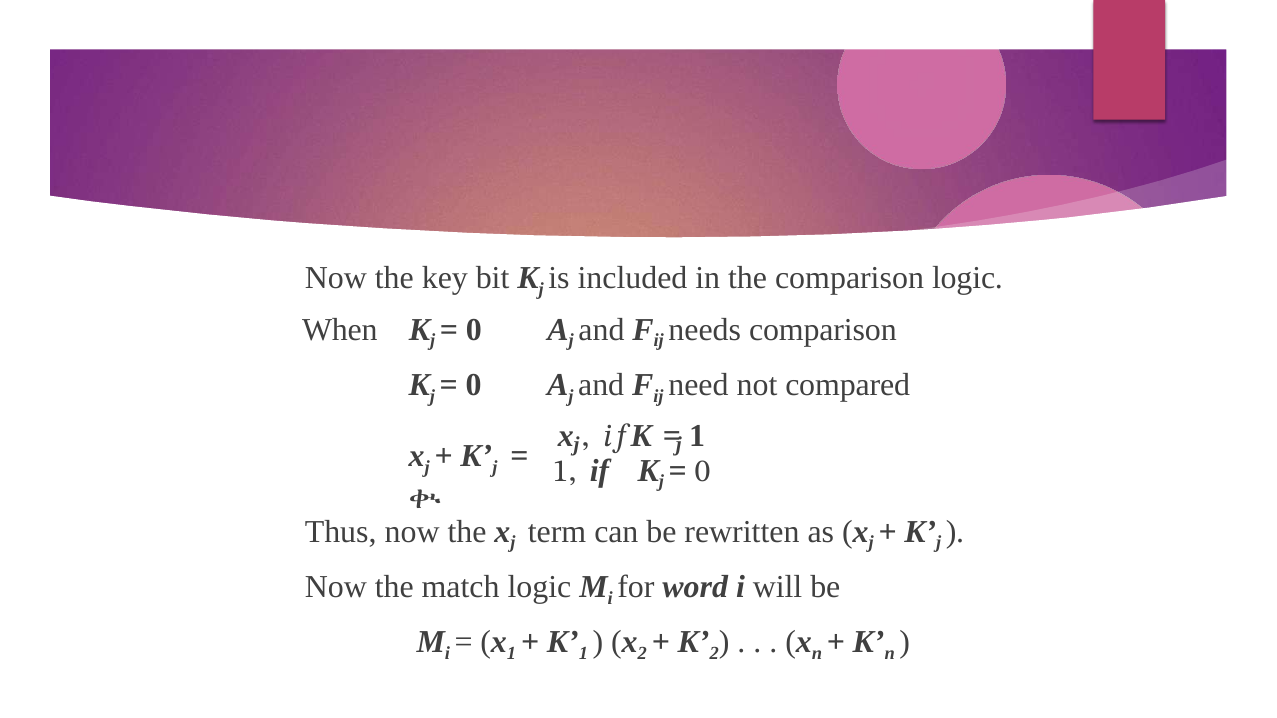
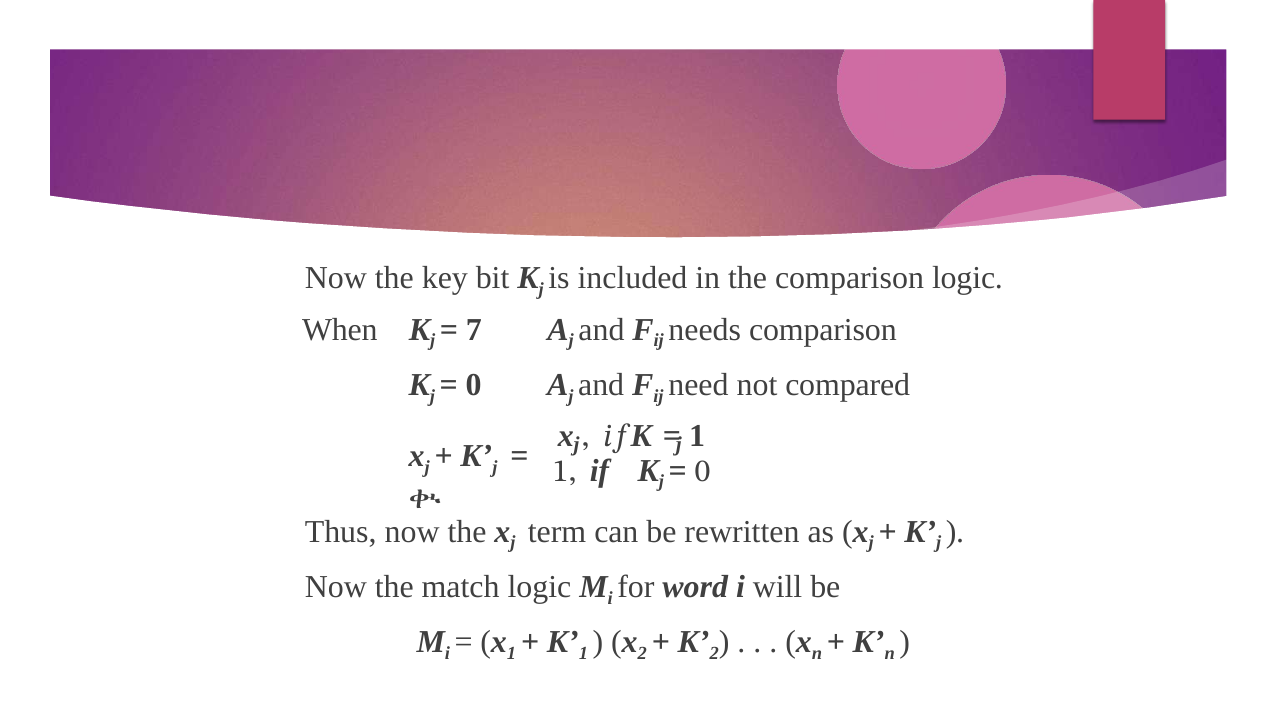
0 at (474, 330): 0 -> 7
